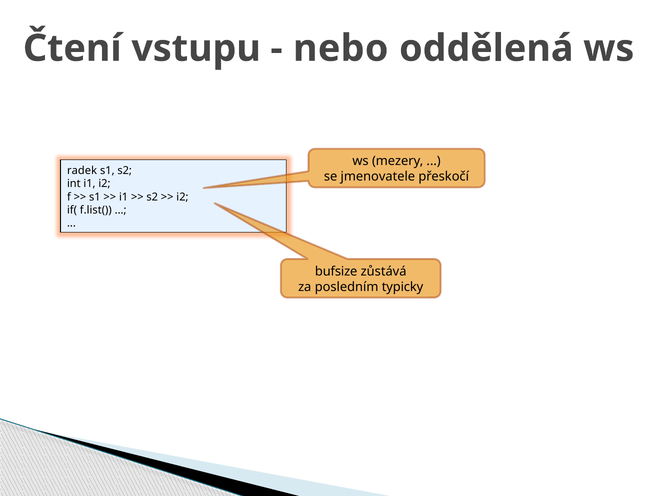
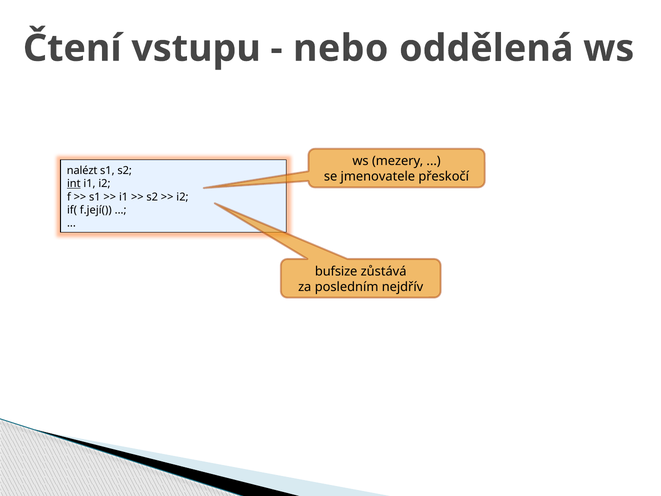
radek: radek -> nalézt
int underline: none -> present
f.list(: f.list( -> f.její(
typicky: typicky -> nejdřív
